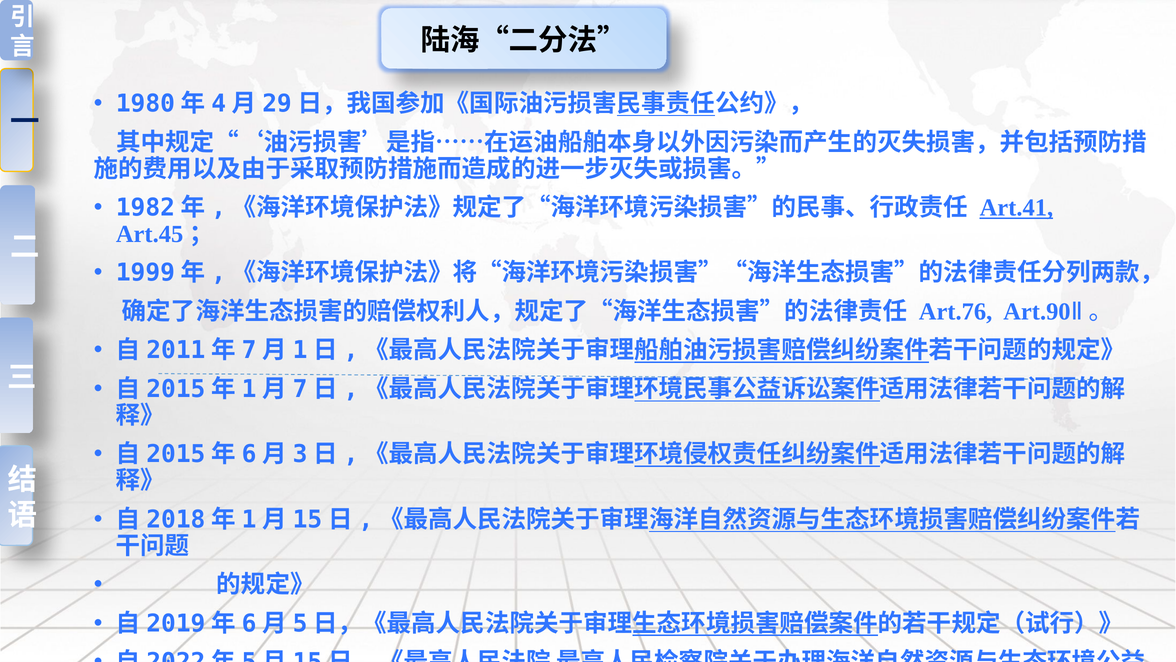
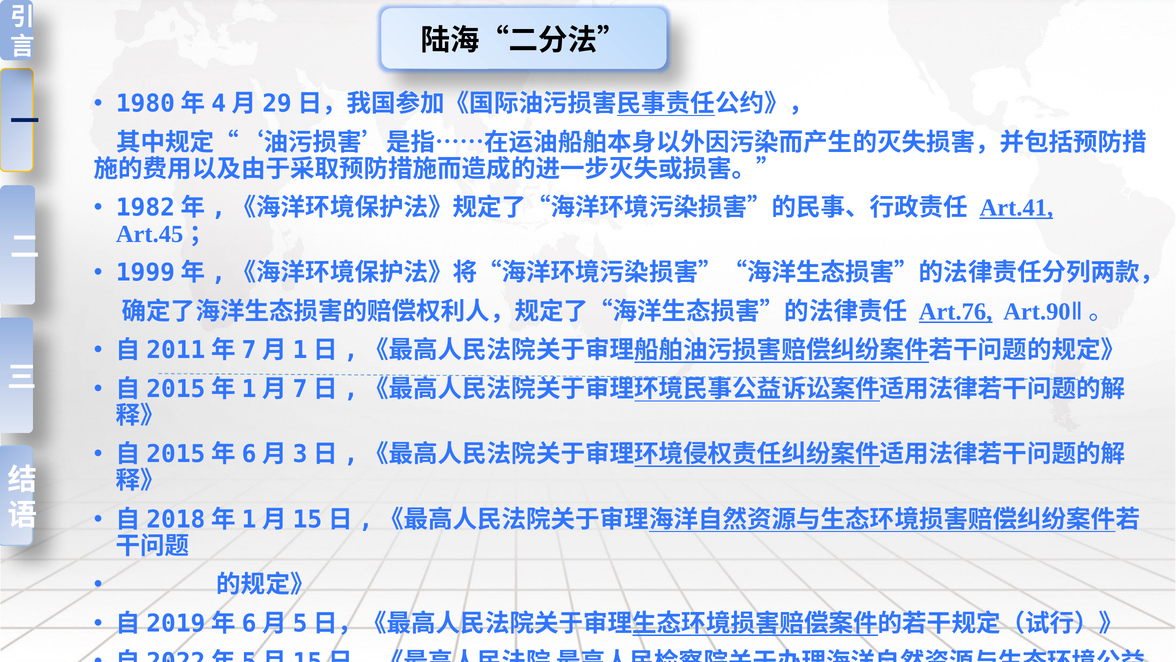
Art.76 underline: none -> present
